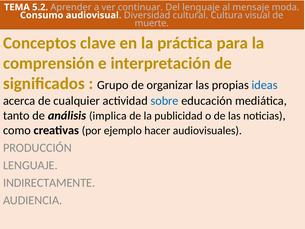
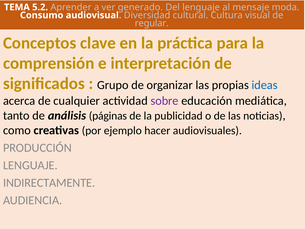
continuar: continuar -> generado
muerte: muerte -> regular
sobre colour: blue -> purple
implica: implica -> páginas
